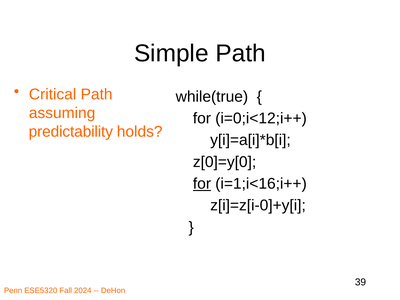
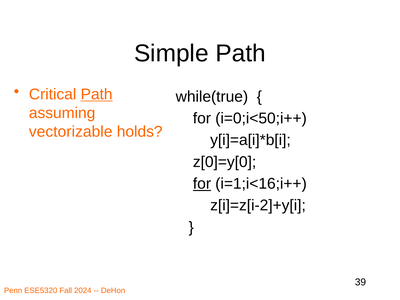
Path at (97, 94) underline: none -> present
i=0;i<12;i++: i=0;i<12;i++ -> i=0;i<50;i++
predictability: predictability -> vectorizable
z[i]=z[i-0]+y[i: z[i]=z[i-0]+y[i -> z[i]=z[i-2]+y[i
